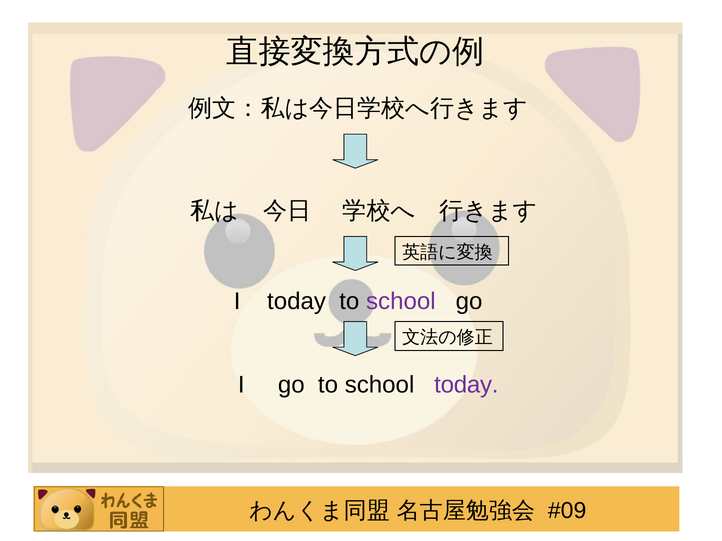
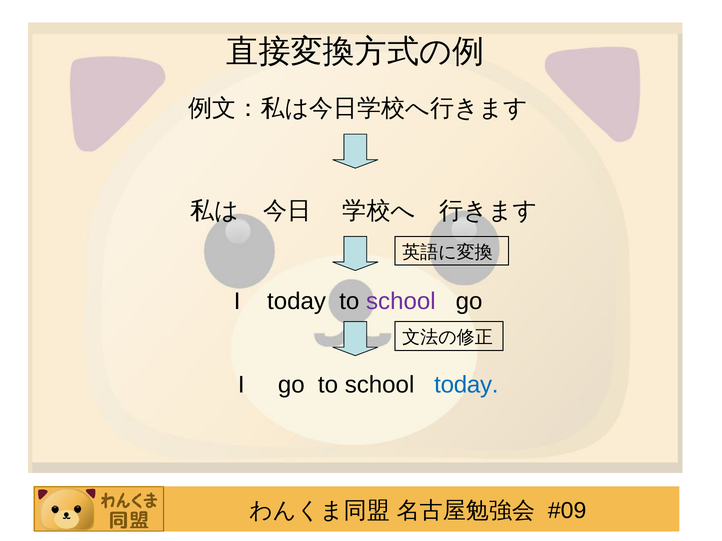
today at (466, 385) colour: purple -> blue
